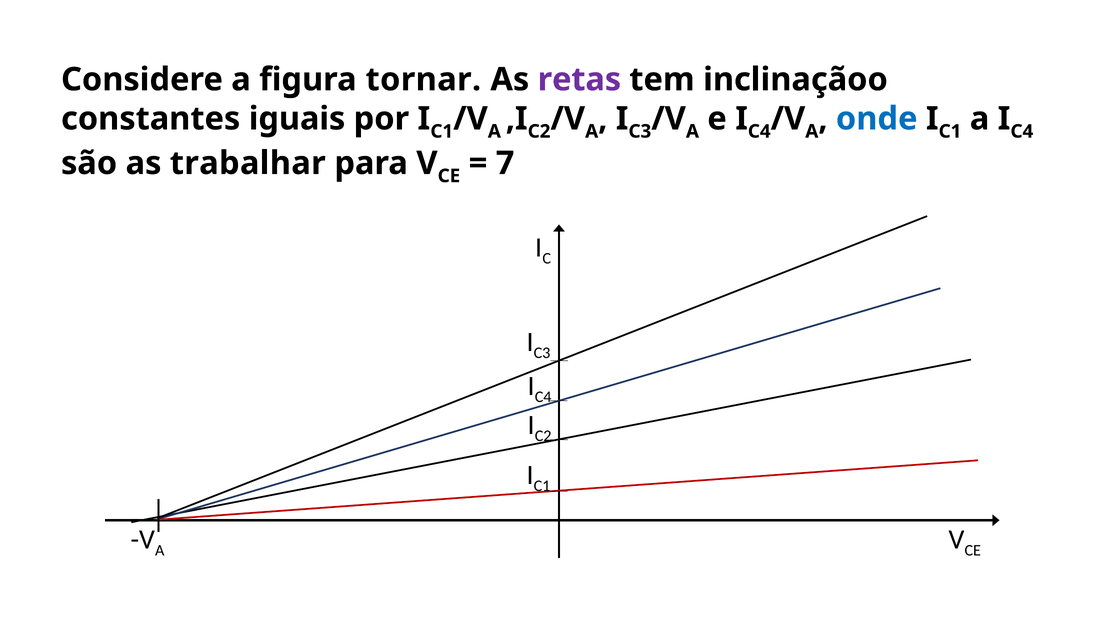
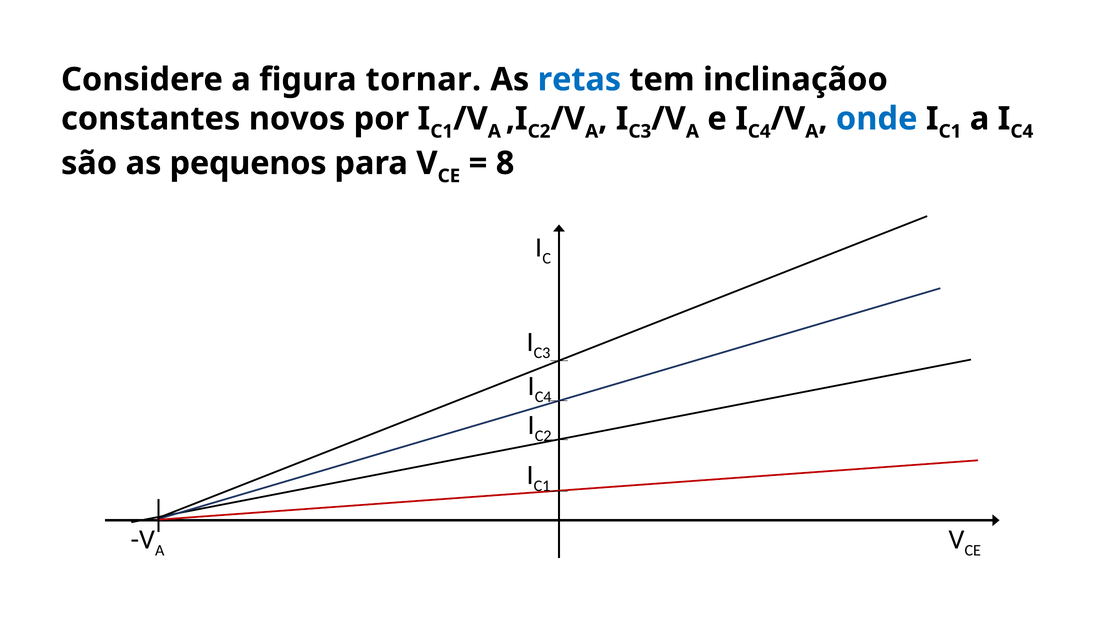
retas colour: purple -> blue
iguais: iguais -> novos
trabalhar: trabalhar -> pequenos
7: 7 -> 8
